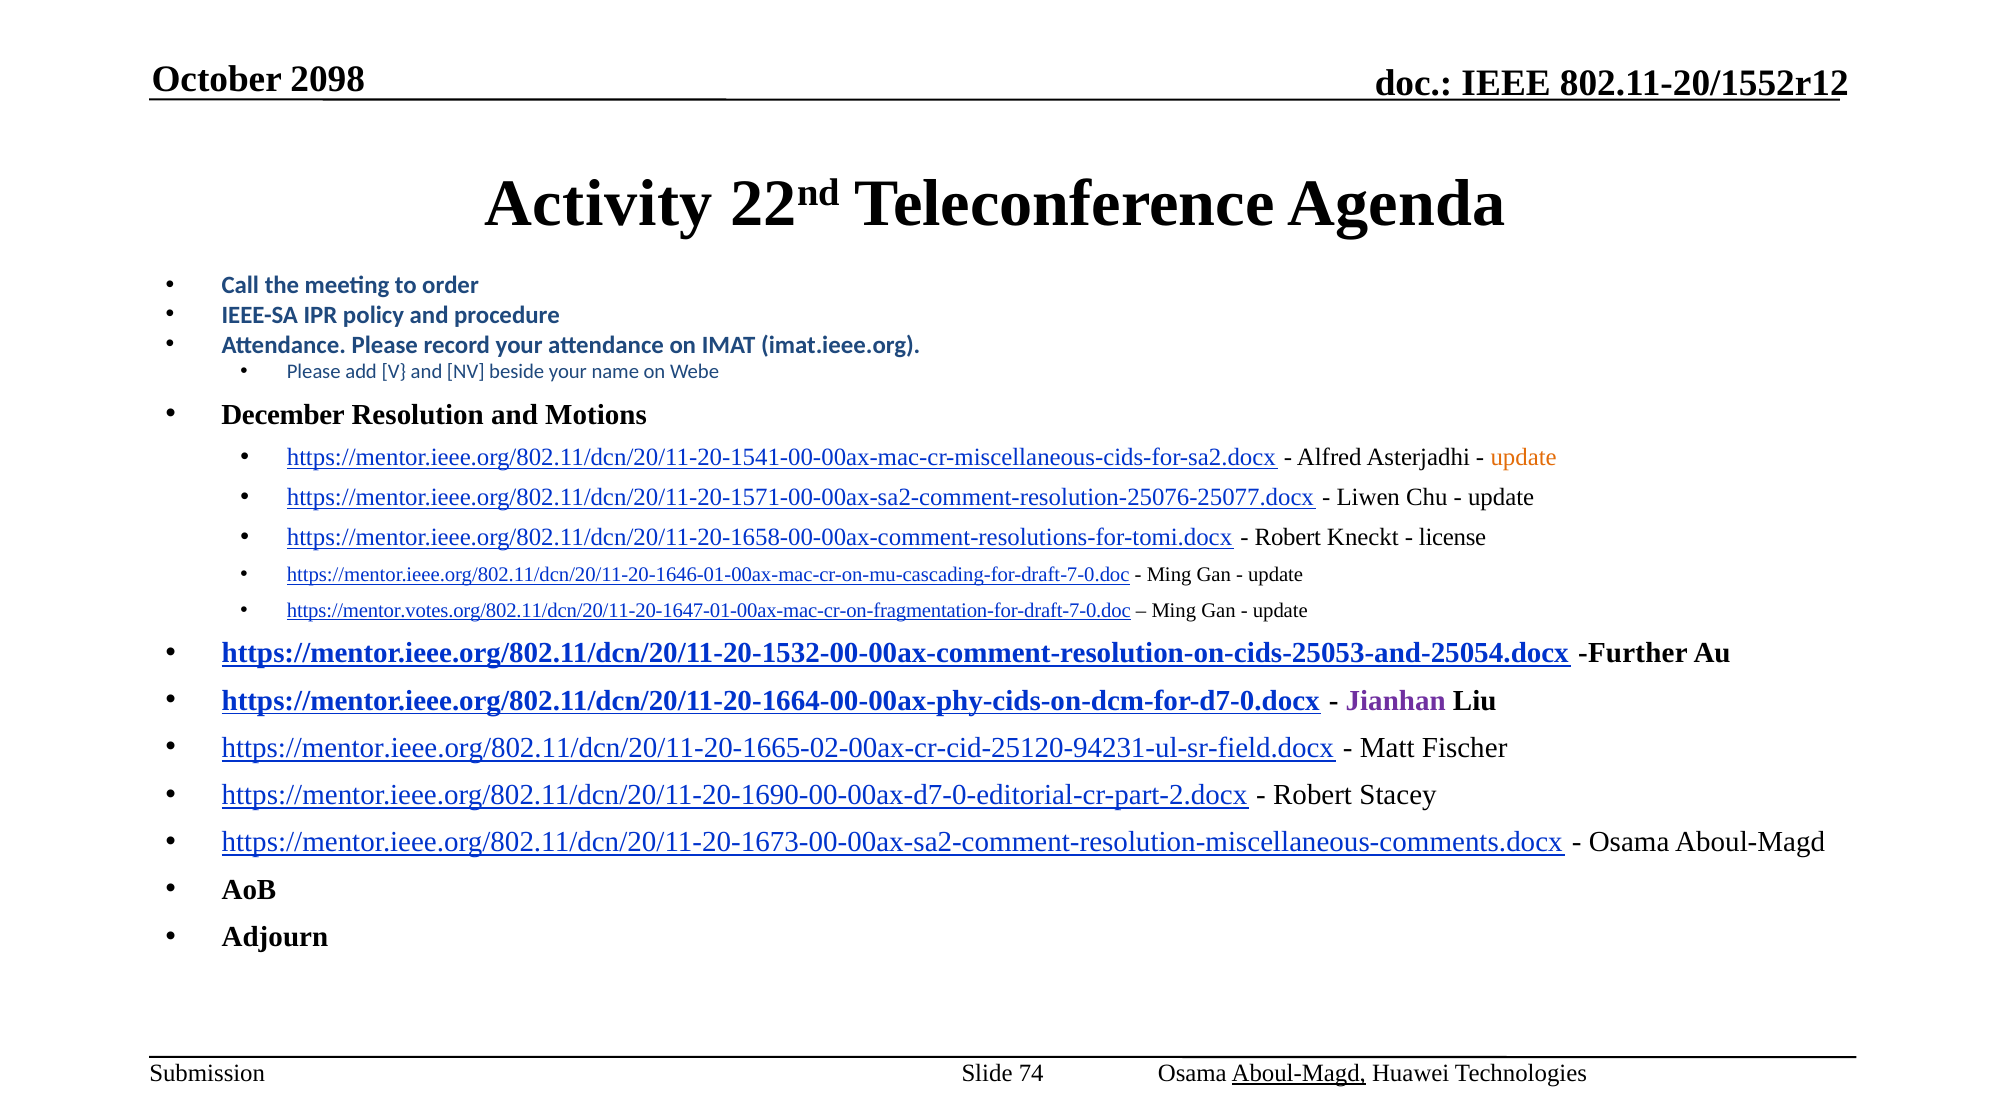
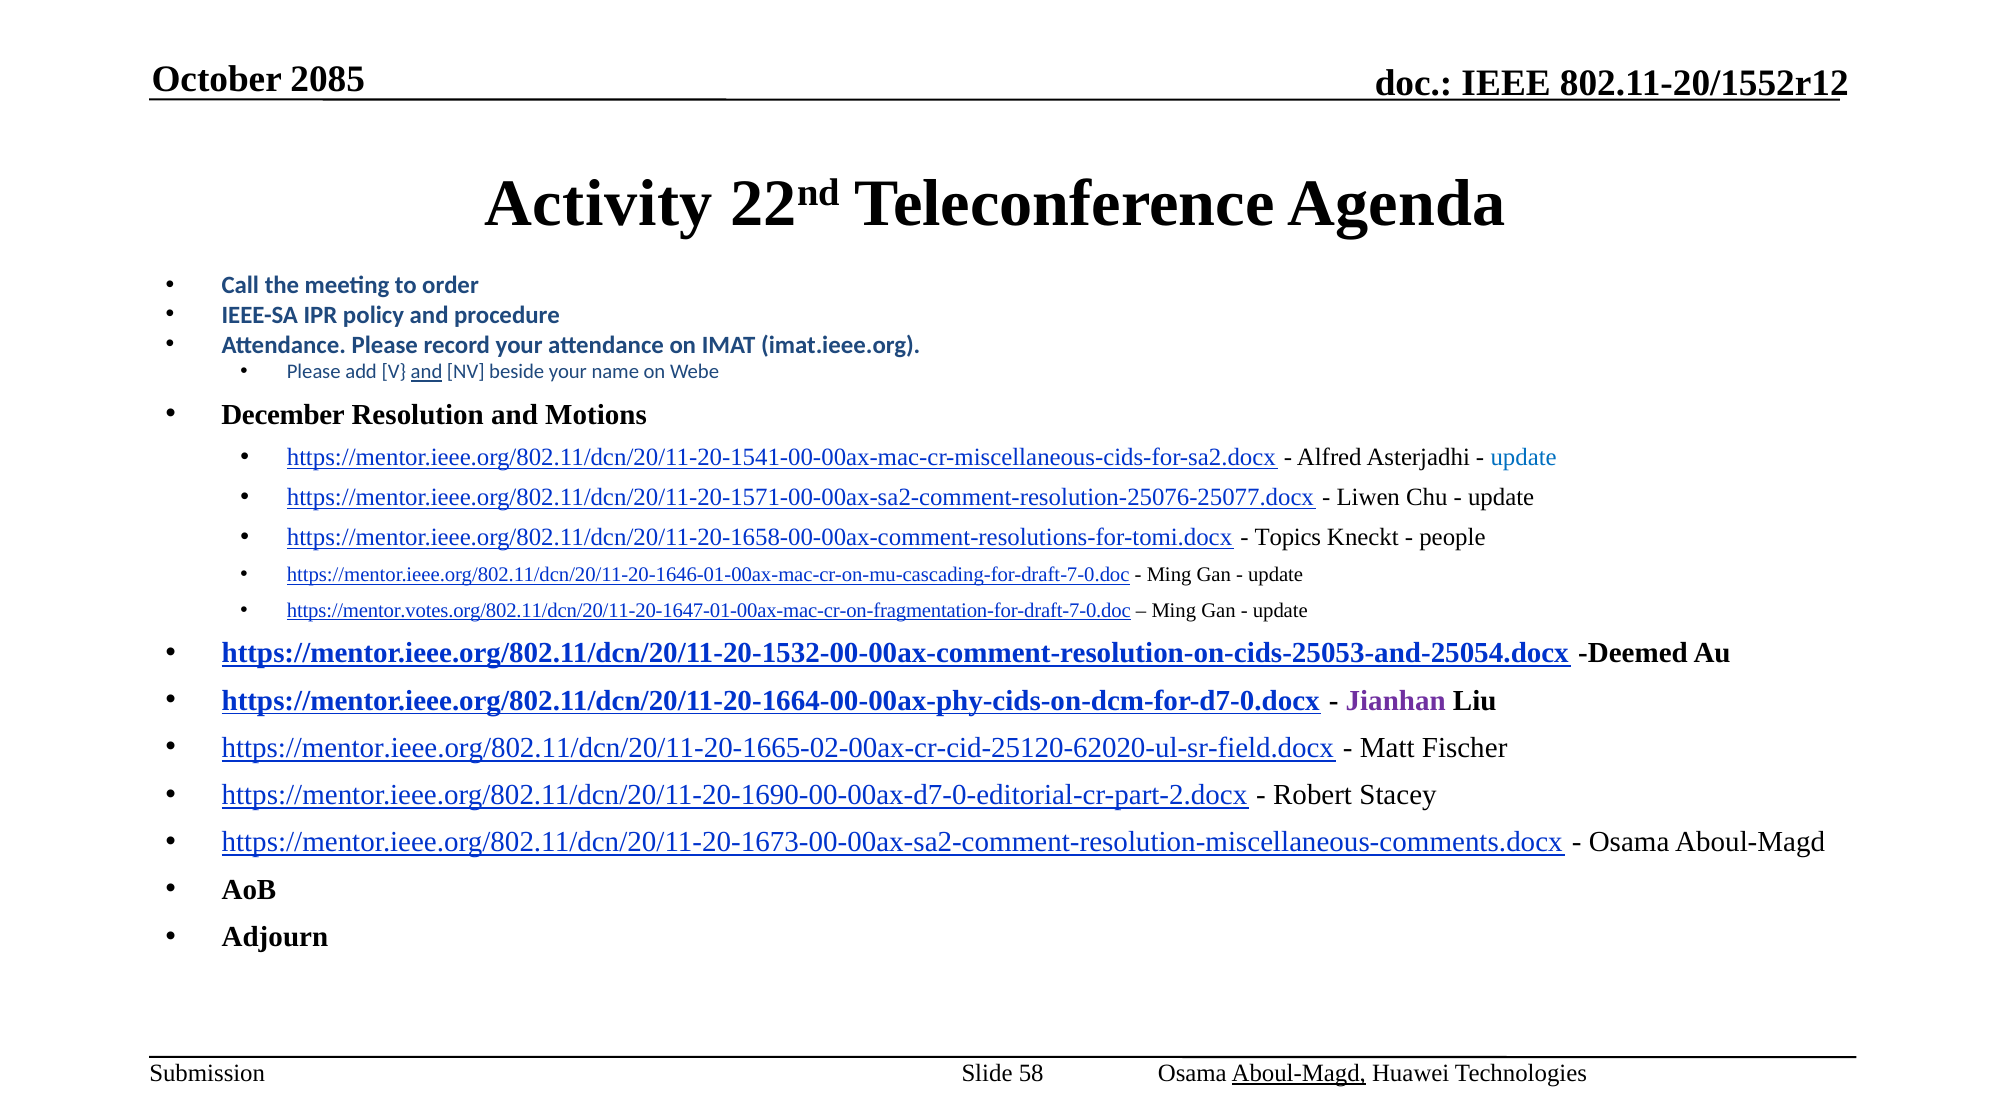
2098: 2098 -> 2085
and at (427, 372) underline: none -> present
update at (1524, 457) colour: orange -> blue
Robert at (1288, 538): Robert -> Topics
license: license -> people
Further: Further -> Deemed
https://mentor.ieee.org/802.11/dcn/20/11-20-1665-02-00ax-cr-cid-25120-94231-ul-sr-field.docx: https://mentor.ieee.org/802.11/dcn/20/11-20-1665-02-00ax-cr-cid-25120-94231-ul-sr-field.docx -> https://mentor.ieee.org/802.11/dcn/20/11-20-1665-02-00ax-cr-cid-25120-62020-ul-sr-field.docx
74: 74 -> 58
